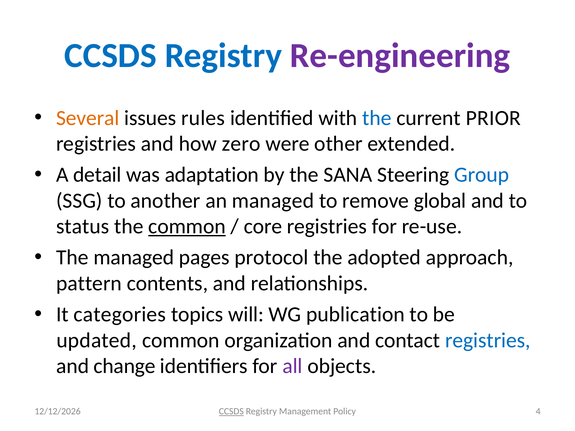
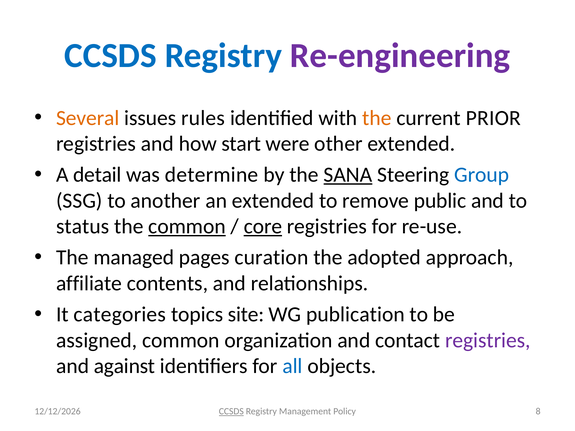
the at (377, 118) colour: blue -> orange
zero: zero -> start
adaptation: adaptation -> determine
SANA underline: none -> present
an managed: managed -> extended
global: global -> public
core underline: none -> present
protocol: protocol -> curation
pattern: pattern -> affiliate
will: will -> site
updated: updated -> assigned
registries at (488, 340) colour: blue -> purple
change: change -> against
all colour: purple -> blue
4: 4 -> 8
